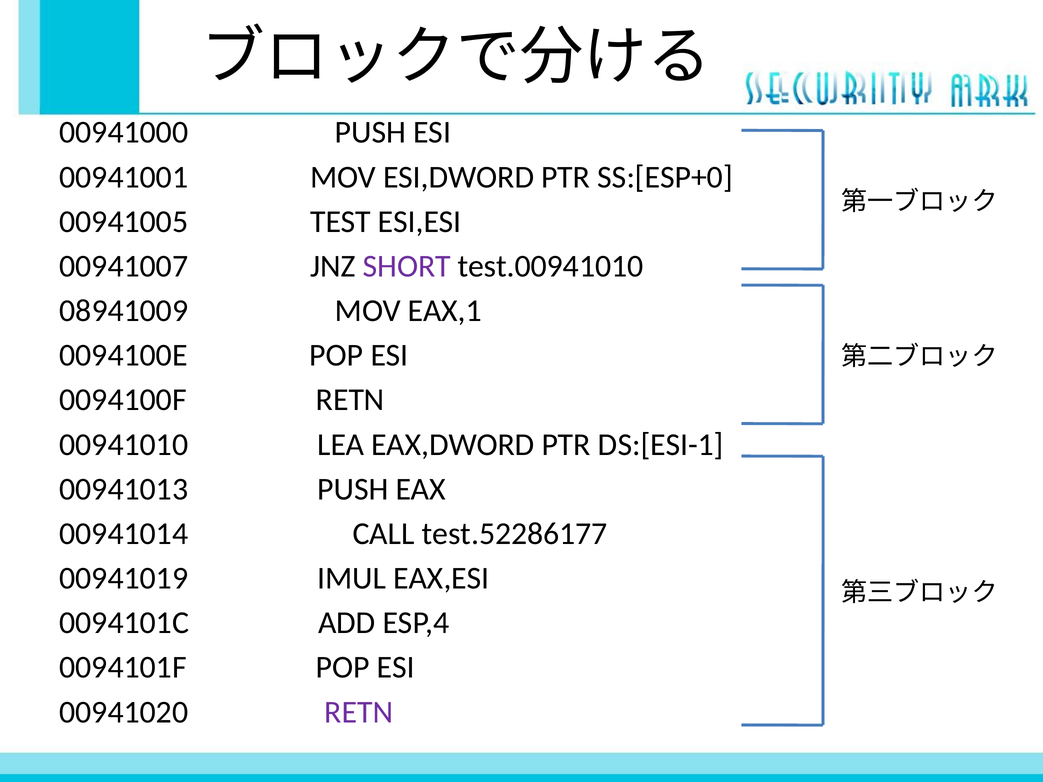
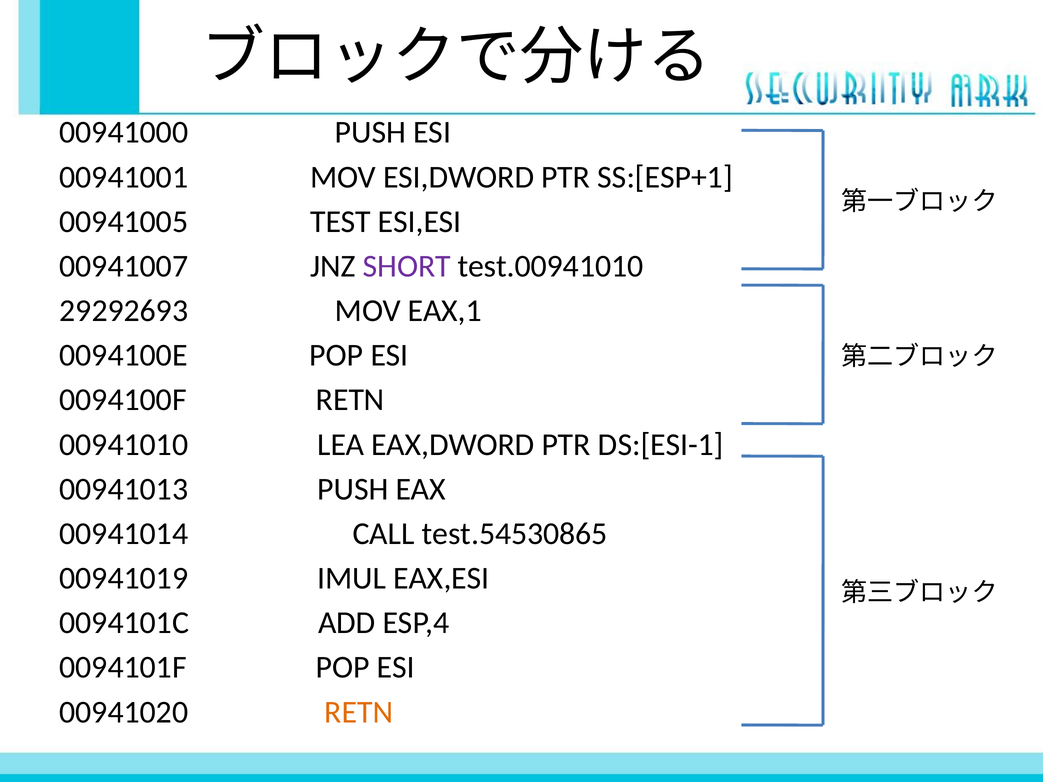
SS:[ESP+0: SS:[ESP+0 -> SS:[ESP+1
08941009: 08941009 -> 29292693
test.52286177: test.52286177 -> test.54530865
RETN at (359, 712) colour: purple -> orange
